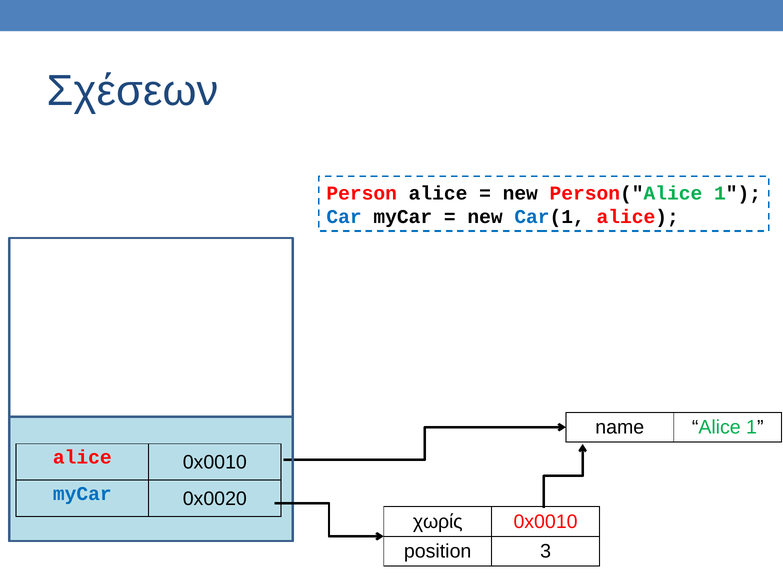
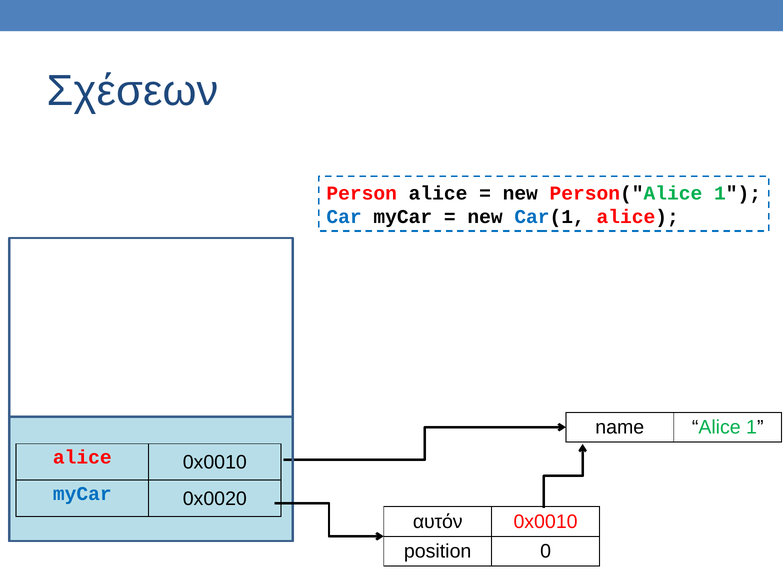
χωρίς: χωρίς -> αυτόν
3: 3 -> 0
